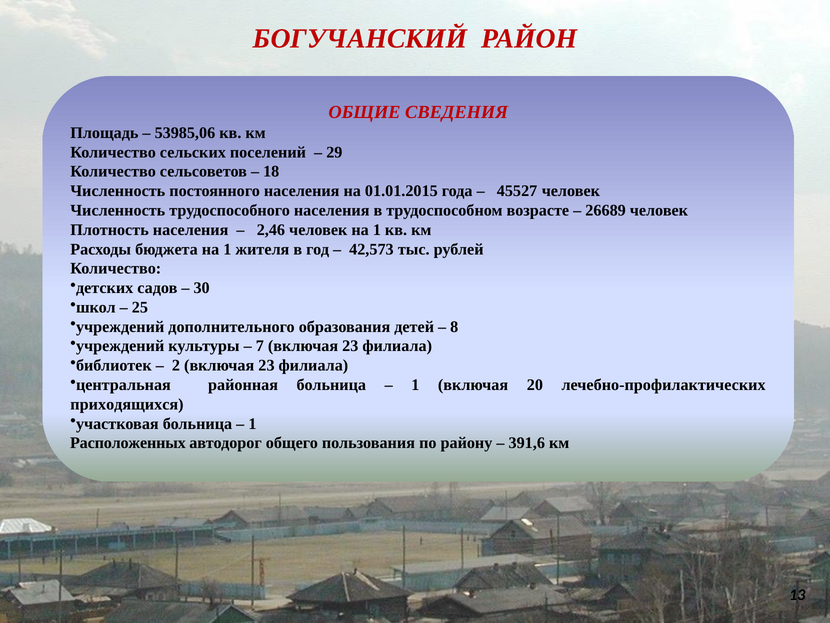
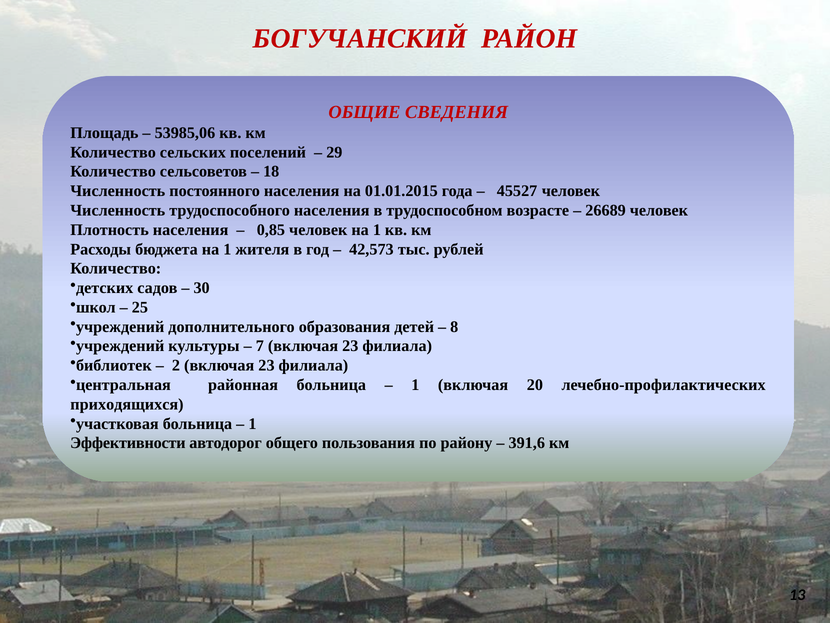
2,46: 2,46 -> 0,85
Расположенных: Расположенных -> Эффективности
